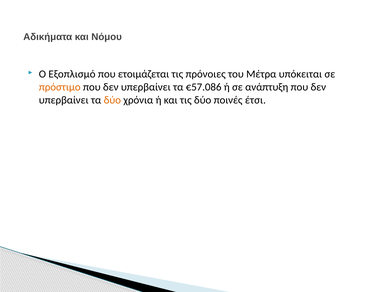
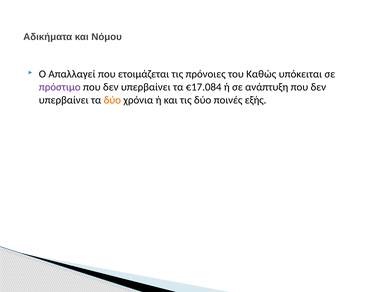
Εξοπλισμό: Εξοπλισμό -> Απαλλαγεί
Μέτρα: Μέτρα -> Καθώς
πρόστιμο colour: orange -> purple
€57.086: €57.086 -> €17.084
έτσι: έτσι -> εξής
